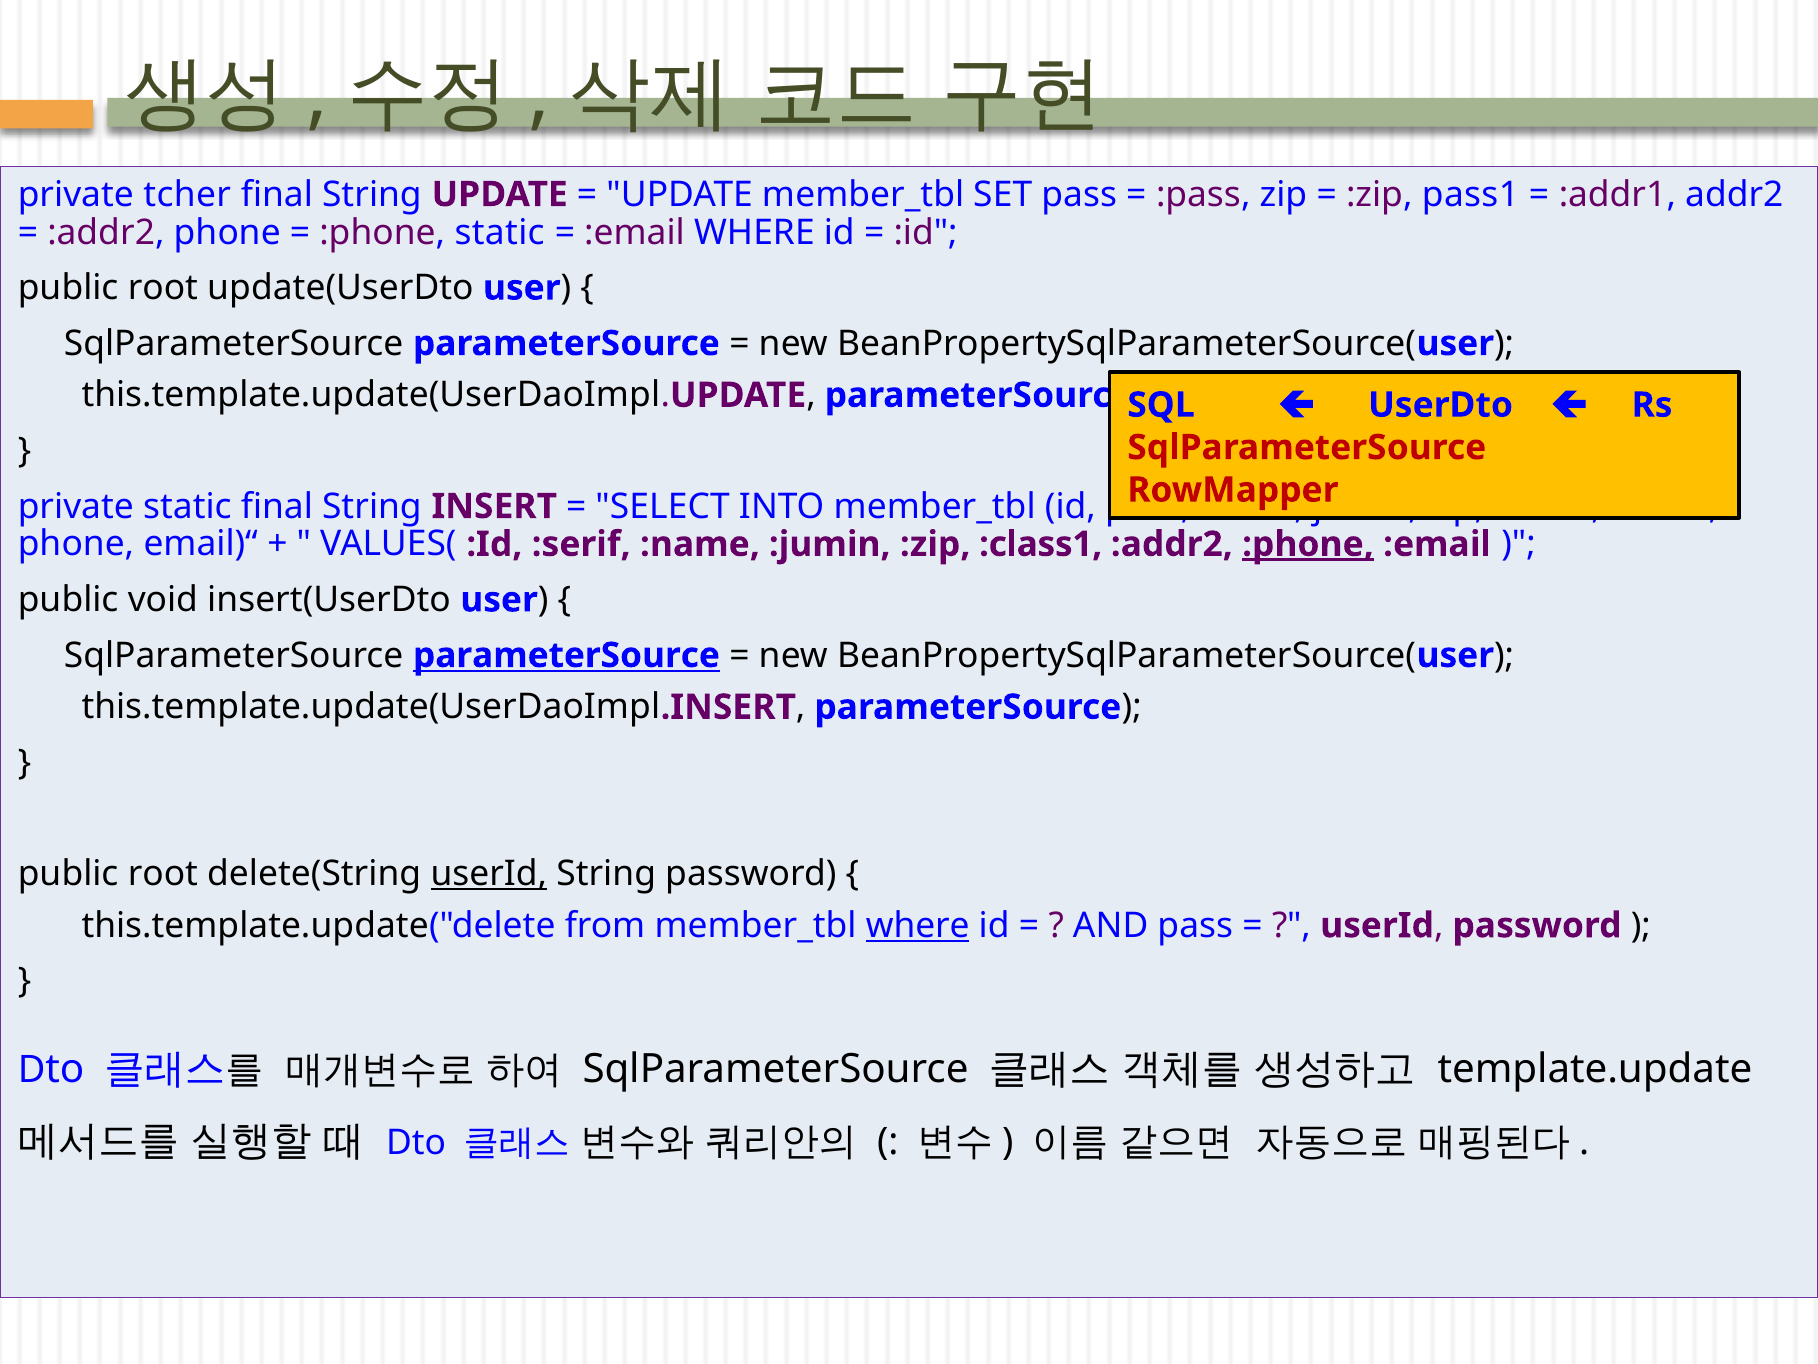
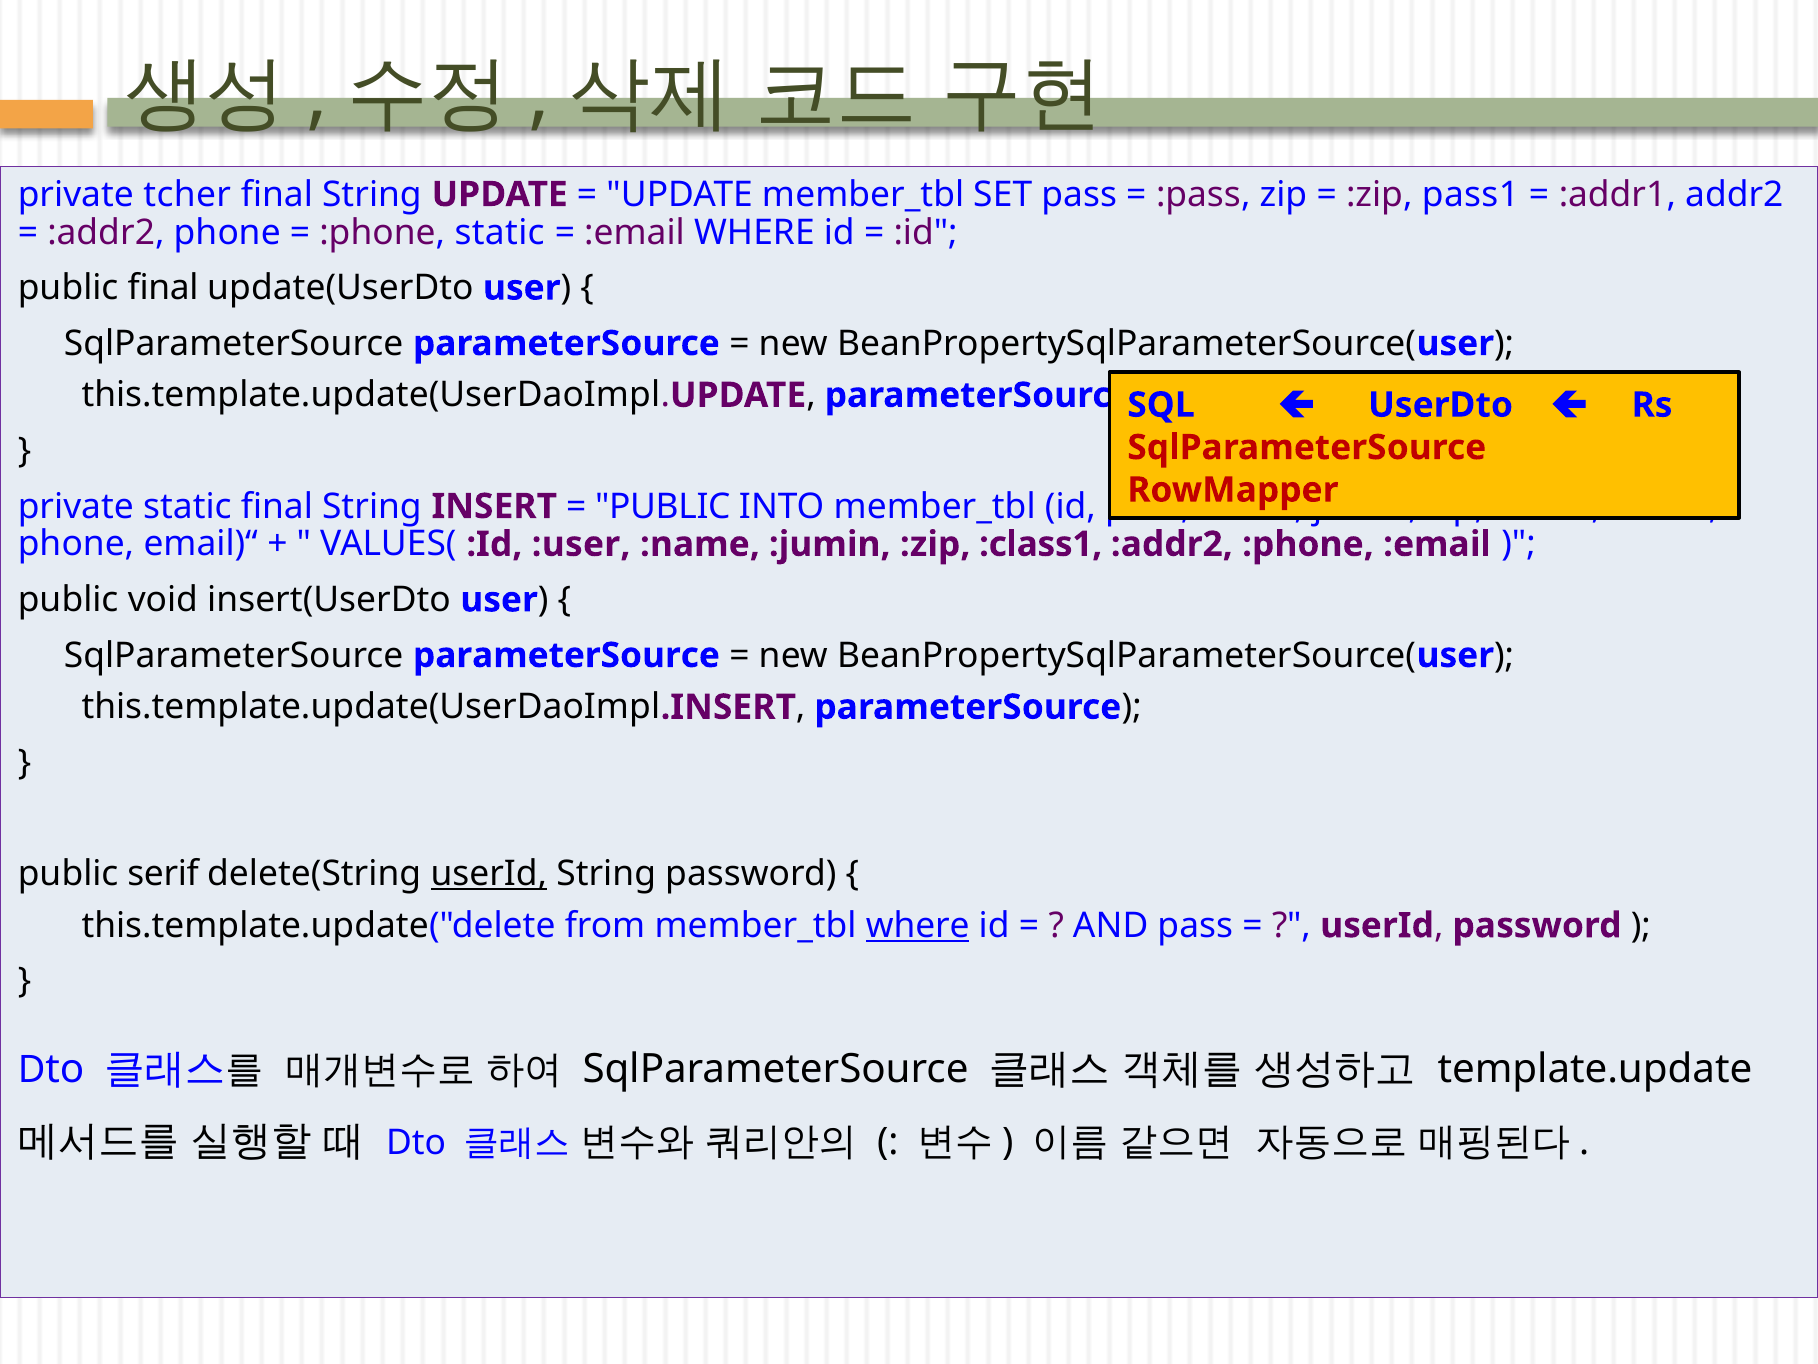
root at (163, 288): root -> final
SELECT at (663, 506): SELECT -> PUBLIC
:serif: :serif -> :user
:phone at (1308, 544) underline: present -> none
parameterSource at (566, 655) underline: present -> none
root at (163, 873): root -> serif
